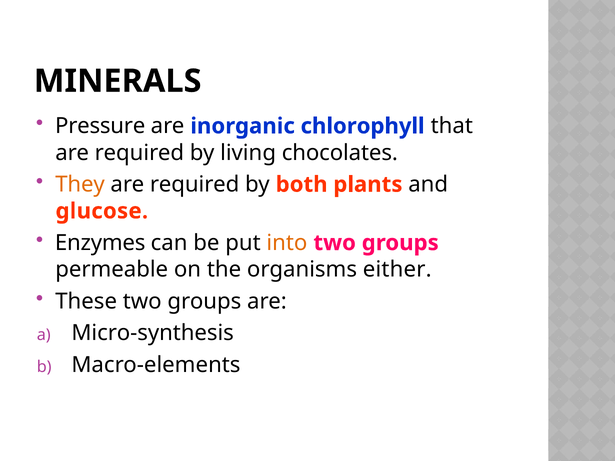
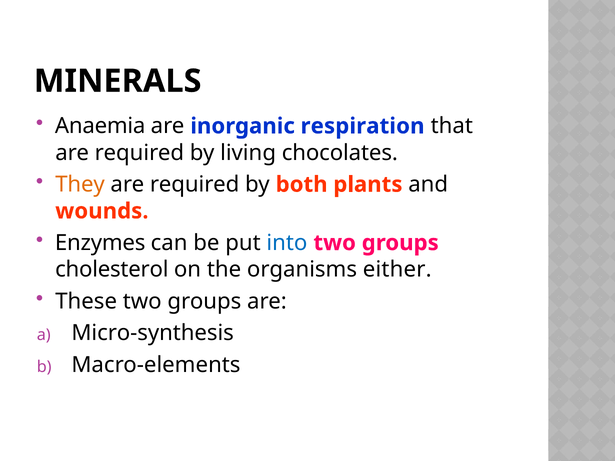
Pressure: Pressure -> Anaemia
chlorophyll: chlorophyll -> respiration
glucose: glucose -> wounds
into colour: orange -> blue
permeable: permeable -> cholesterol
